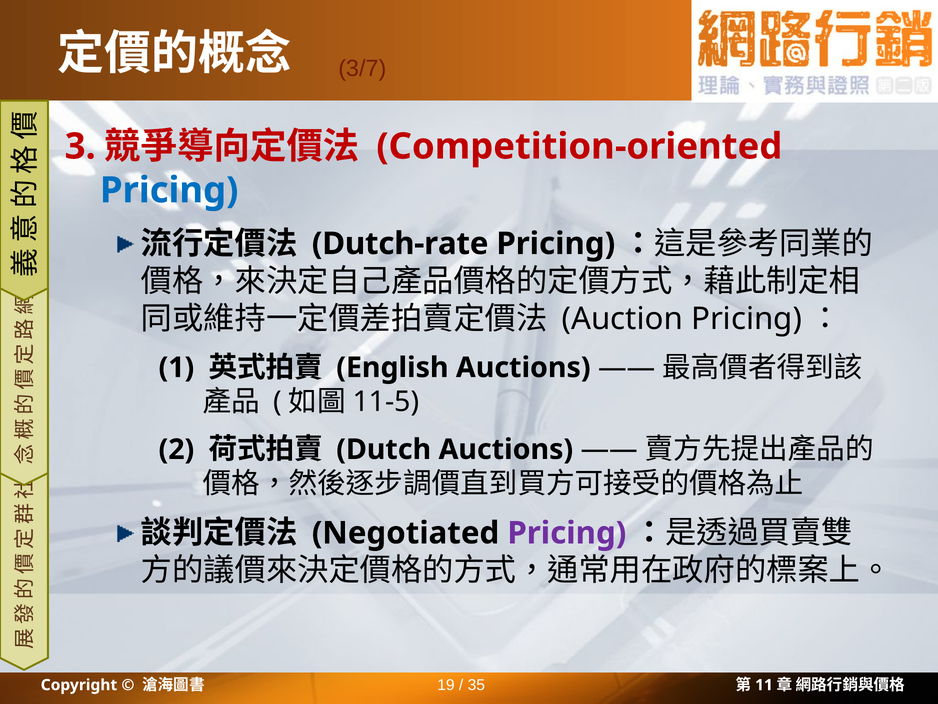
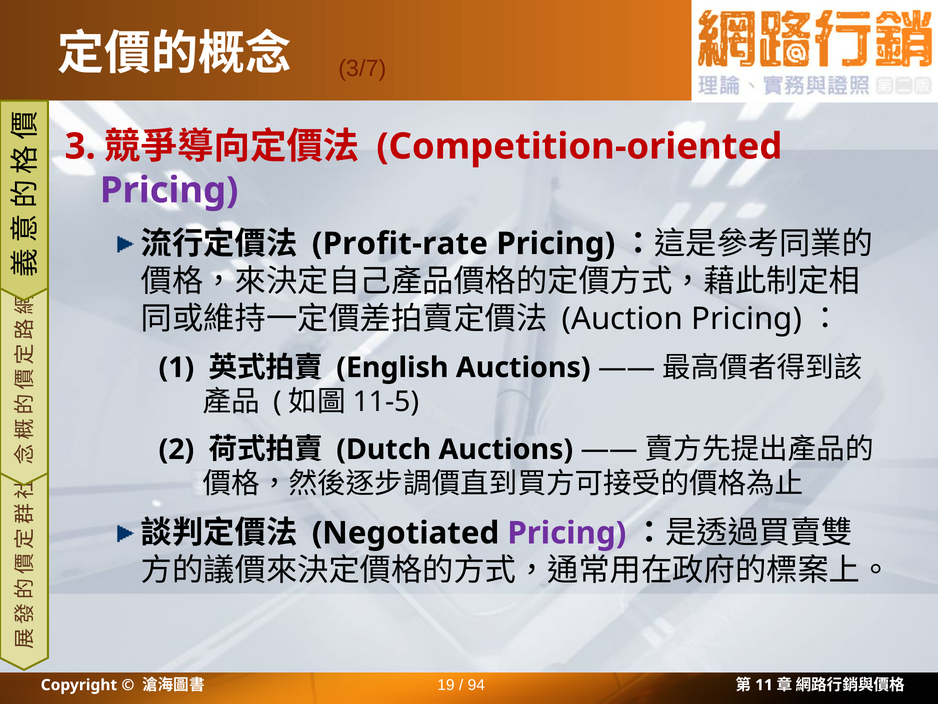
Pricing at (169, 190) colour: blue -> purple
Dutch-rate: Dutch-rate -> Profit-rate
35: 35 -> 94
